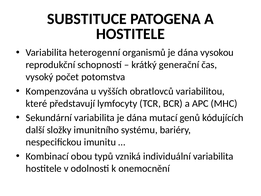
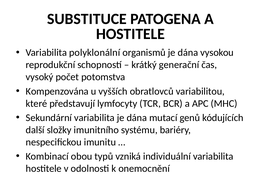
heterogenní: heterogenní -> polyklonální
